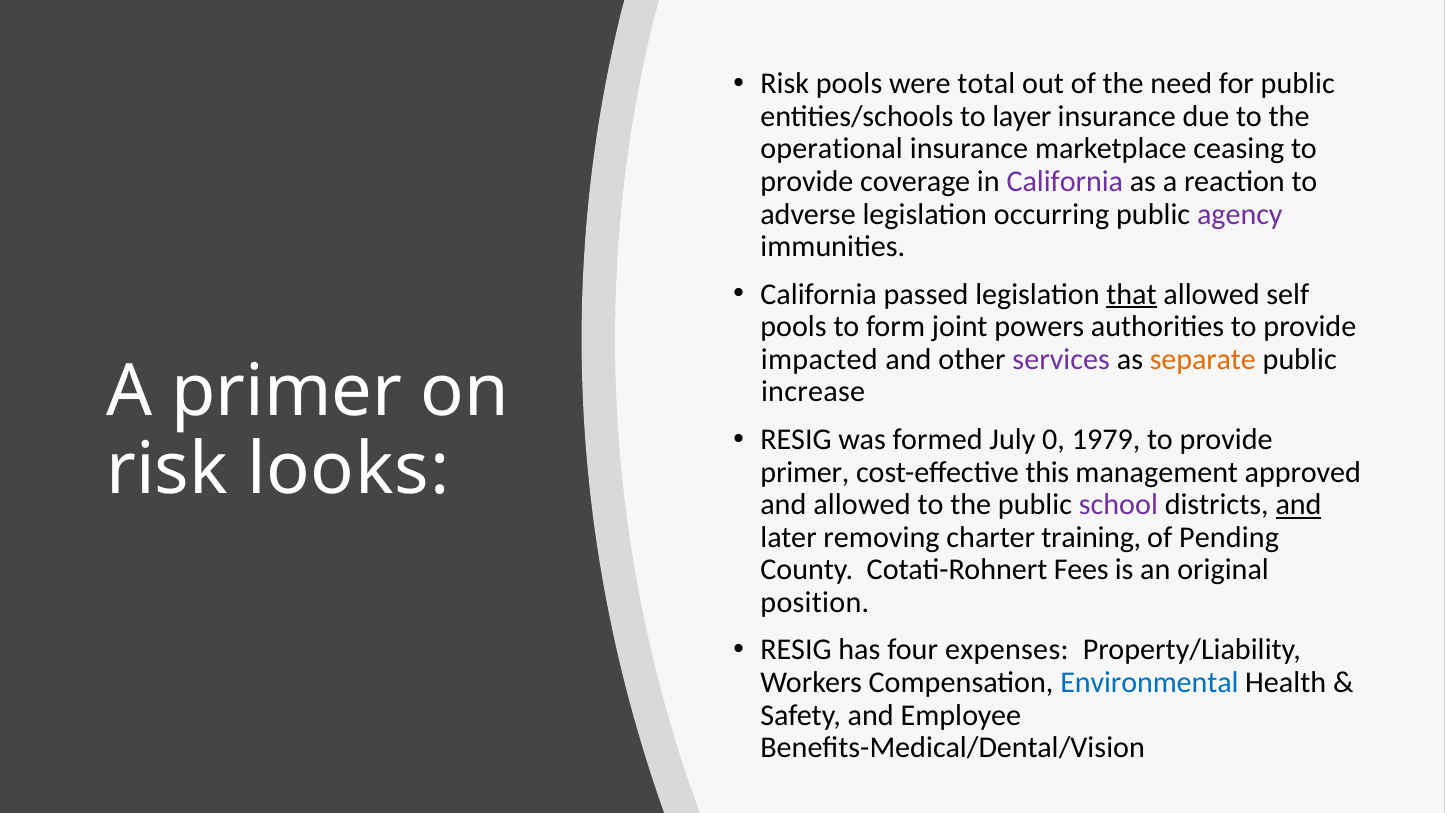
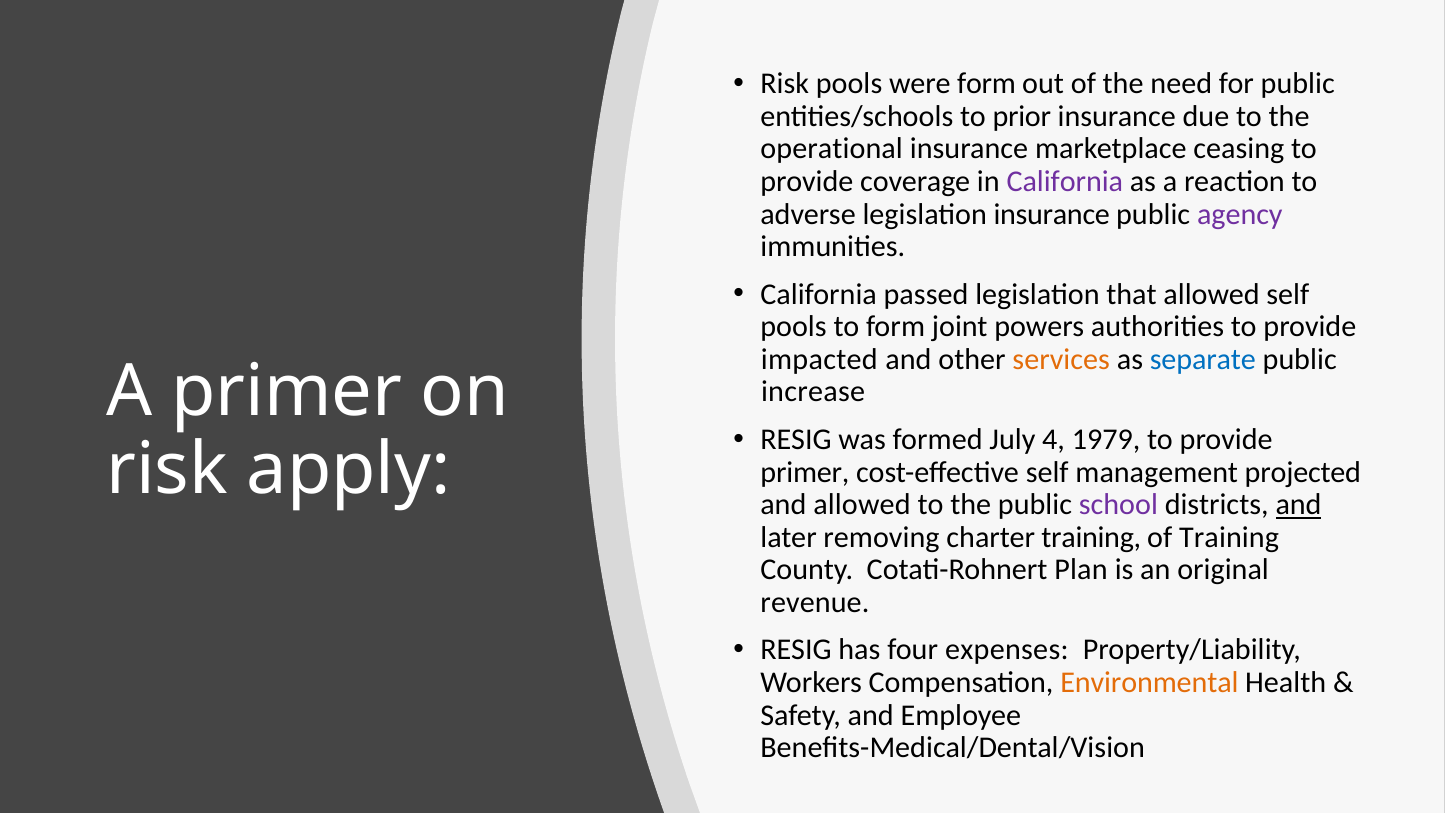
were total: total -> form
layer: layer -> prior
legislation occurring: occurring -> insurance
that underline: present -> none
services colour: purple -> orange
separate colour: orange -> blue
0: 0 -> 4
looks: looks -> apply
cost-effective this: this -> self
approved: approved -> projected
of Pending: Pending -> Training
Fees: Fees -> Plan
position: position -> revenue
Environmental colour: blue -> orange
